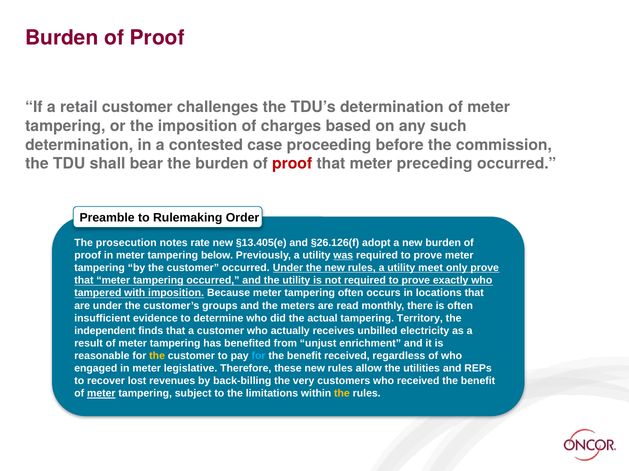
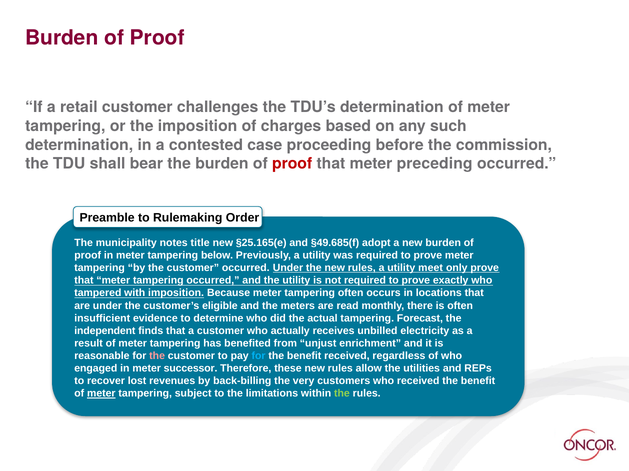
prosecution: prosecution -> municipality
rate: rate -> title
§13.405(e: §13.405(e -> §25.165(e
§26.126(f: §26.126(f -> §49.685(f
was underline: present -> none
groups: groups -> eligible
Territory: Territory -> Forecast
the at (157, 356) colour: yellow -> pink
legislative: legislative -> successor
the at (342, 394) colour: yellow -> light green
